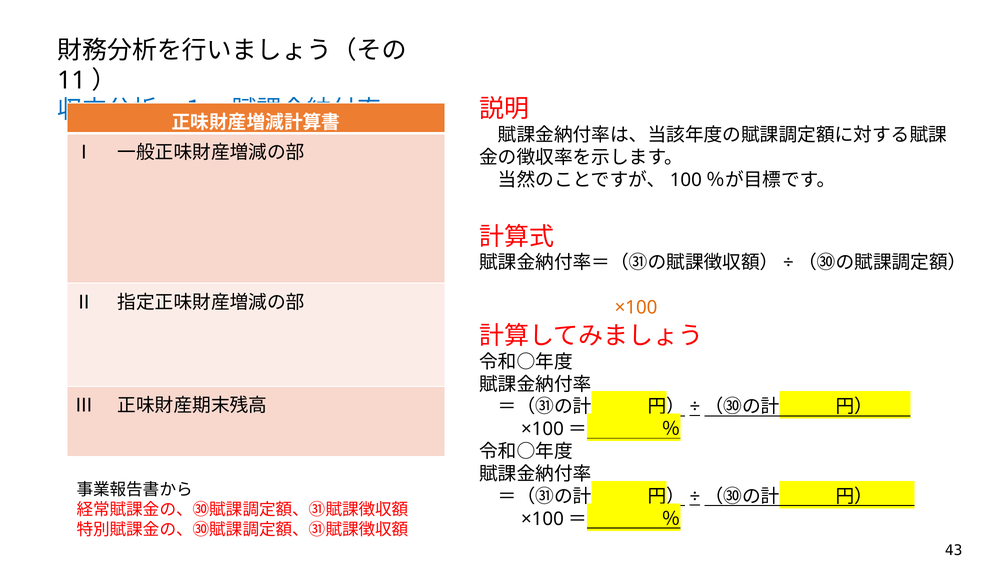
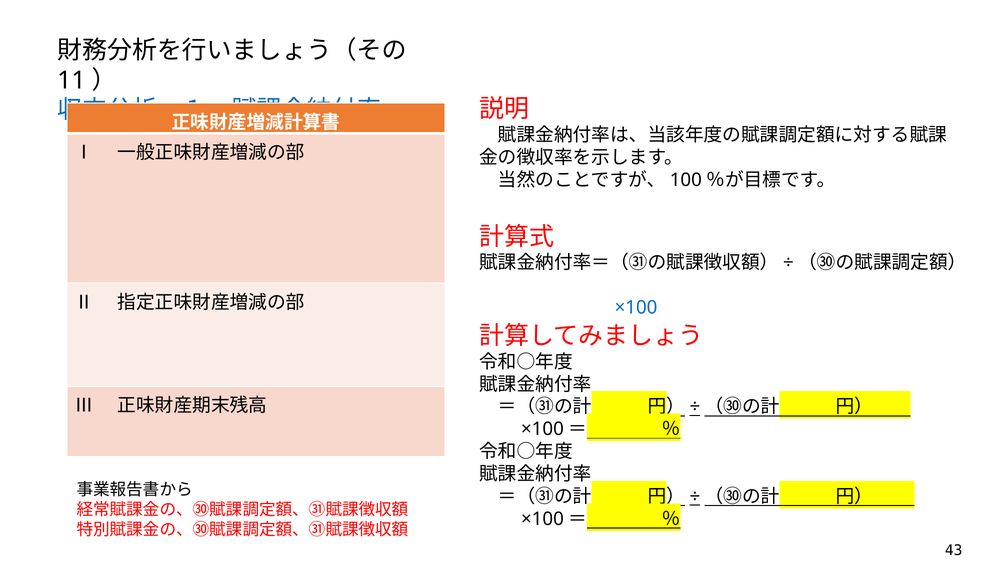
×100 colour: orange -> blue
